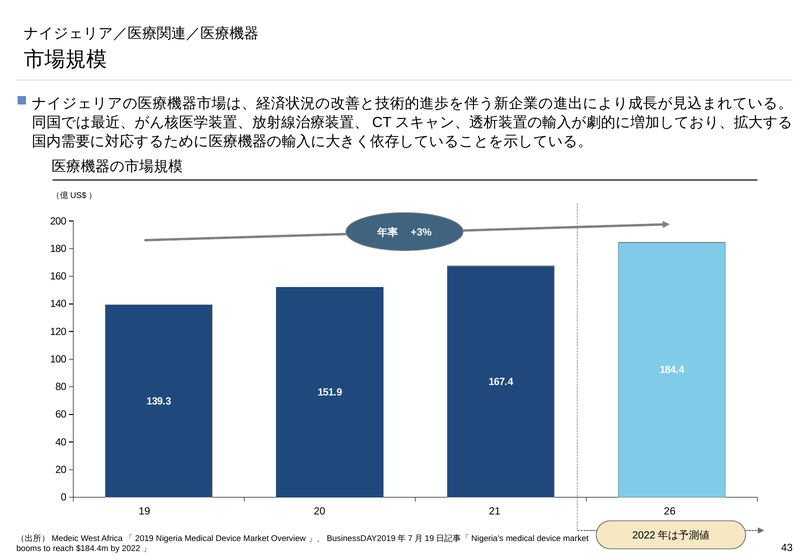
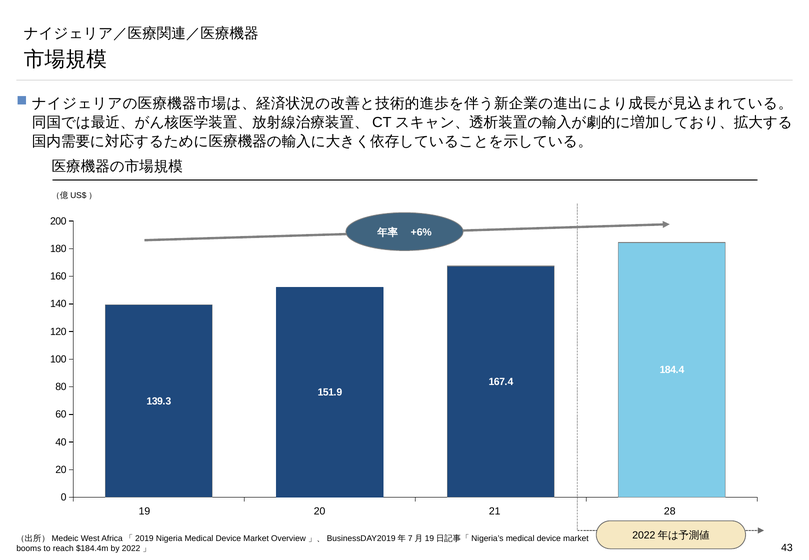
+3%: +3% -> +6%
26: 26 -> 28
